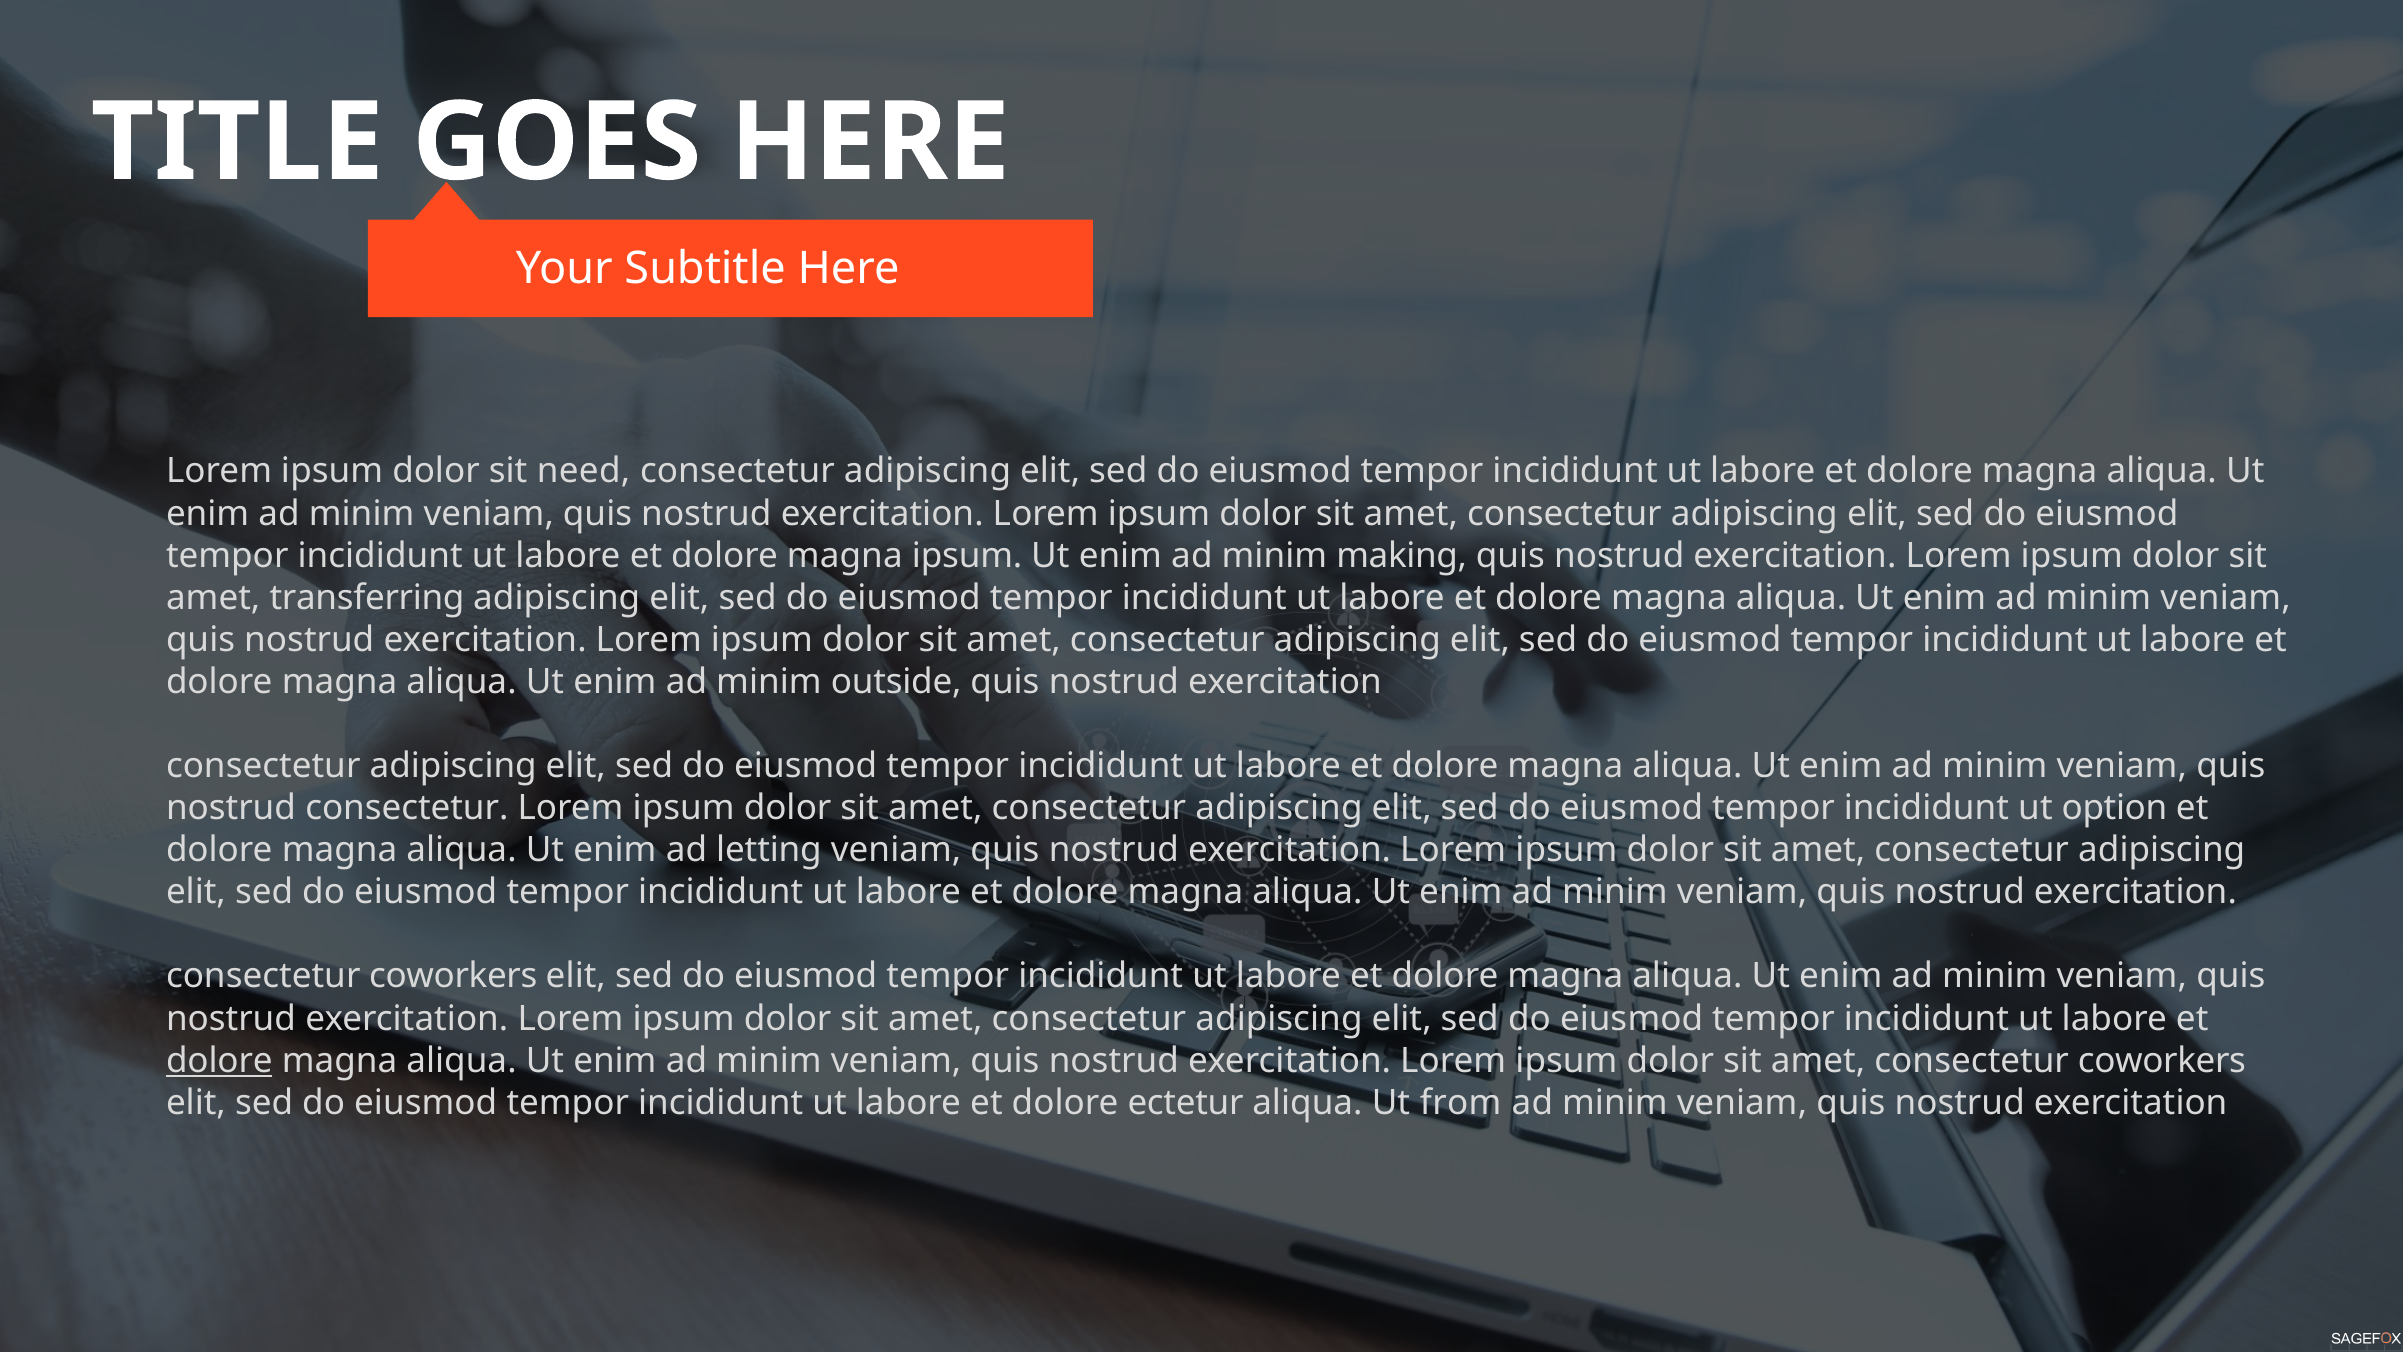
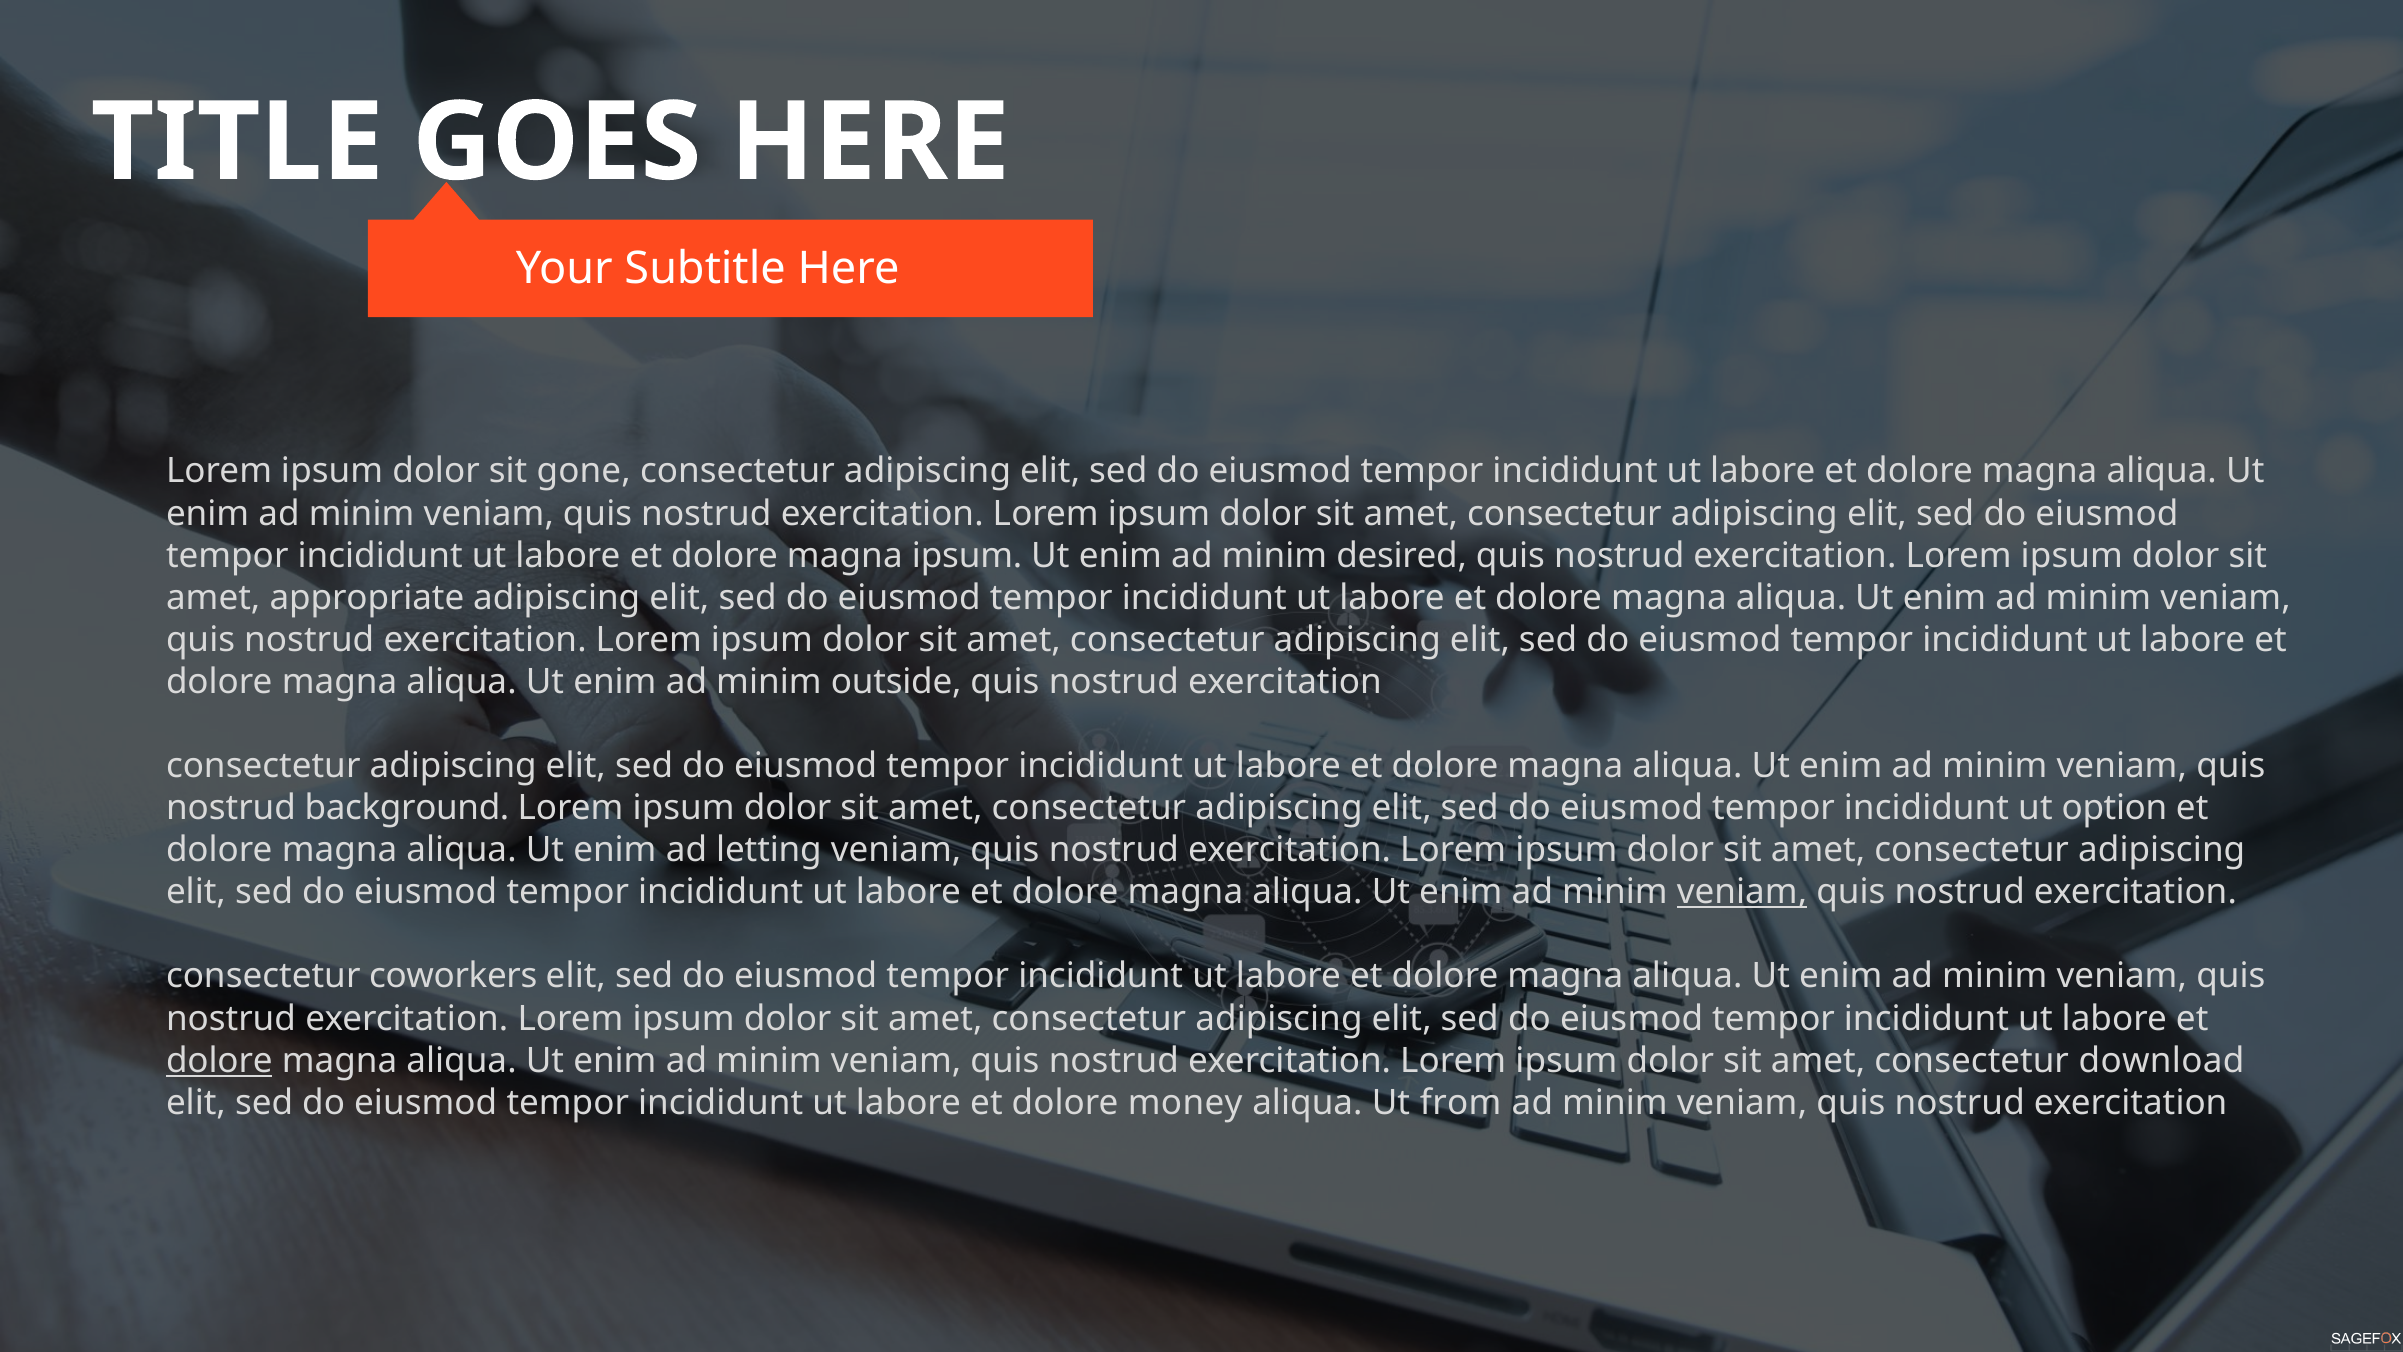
need: need -> gone
making: making -> desired
transferring: transferring -> appropriate
nostrud consectetur: consectetur -> background
veniam at (1742, 892) underline: none -> present
amet consectetur coworkers: coworkers -> download
ectetur: ectetur -> money
